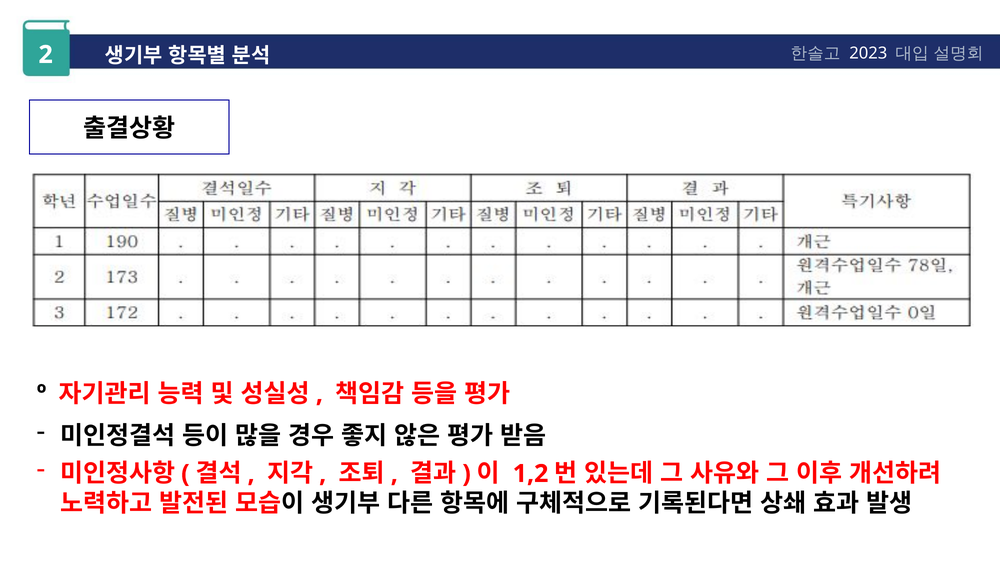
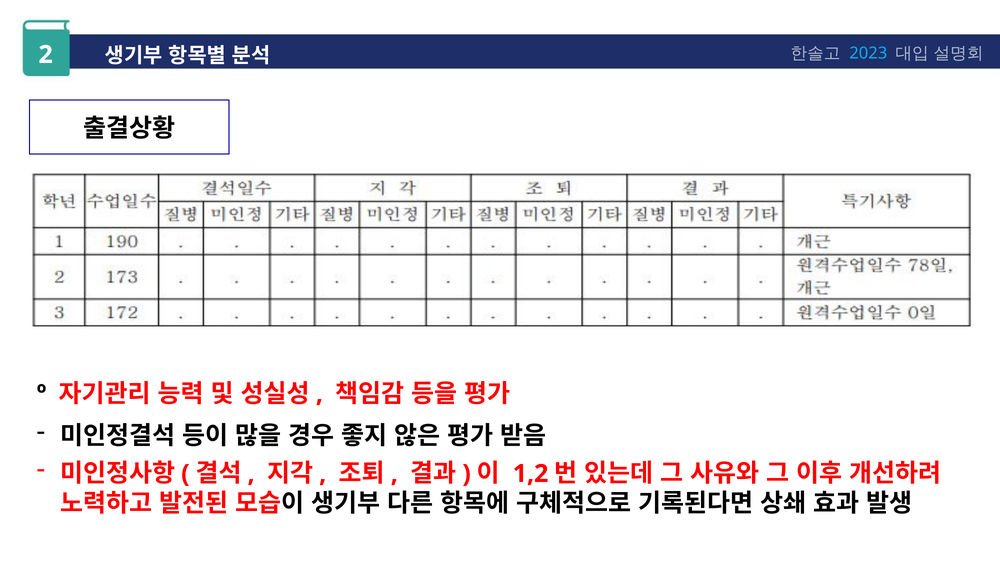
2023 colour: white -> light blue
